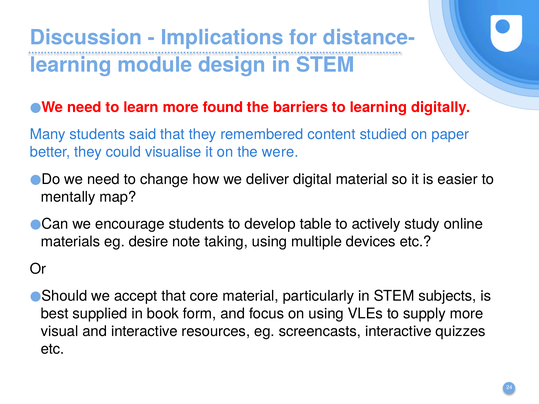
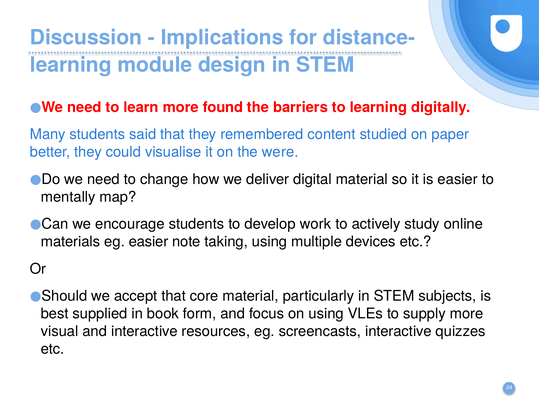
table: table -> work
eg desire: desire -> easier
